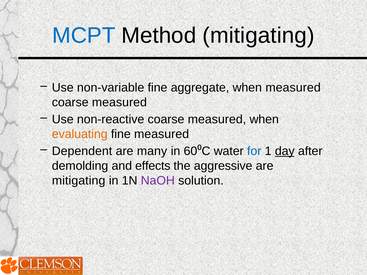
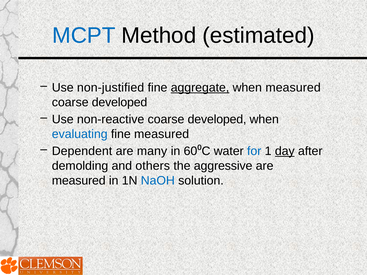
Method mitigating: mitigating -> estimated
non-variable: non-variable -> non-justified
aggregate underline: none -> present
measured at (119, 102): measured -> developed
non-reactive coarse measured: measured -> developed
evaluating colour: orange -> blue
effects: effects -> others
mitigating at (79, 181): mitigating -> measured
NaOH colour: purple -> blue
